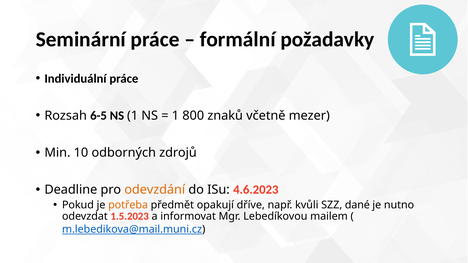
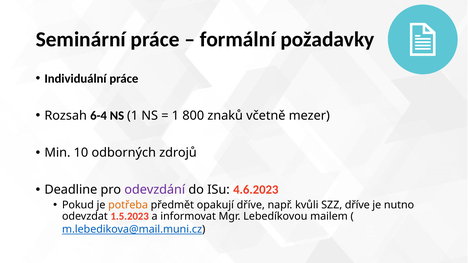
6-5: 6-5 -> 6-4
odevzdání colour: orange -> purple
SZZ dané: dané -> dříve
